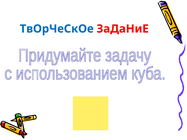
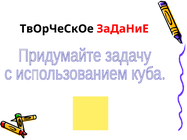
ТвОрЧеСкОе colour: blue -> black
